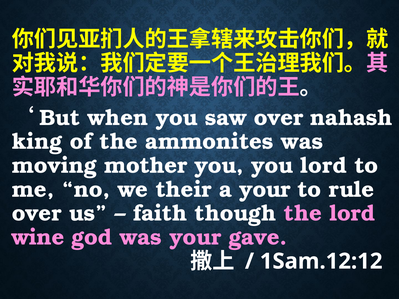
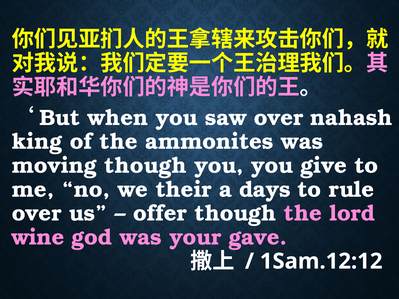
moving mother: mother -> though
you lord: lord -> give
a your: your -> days
faith: faith -> offer
